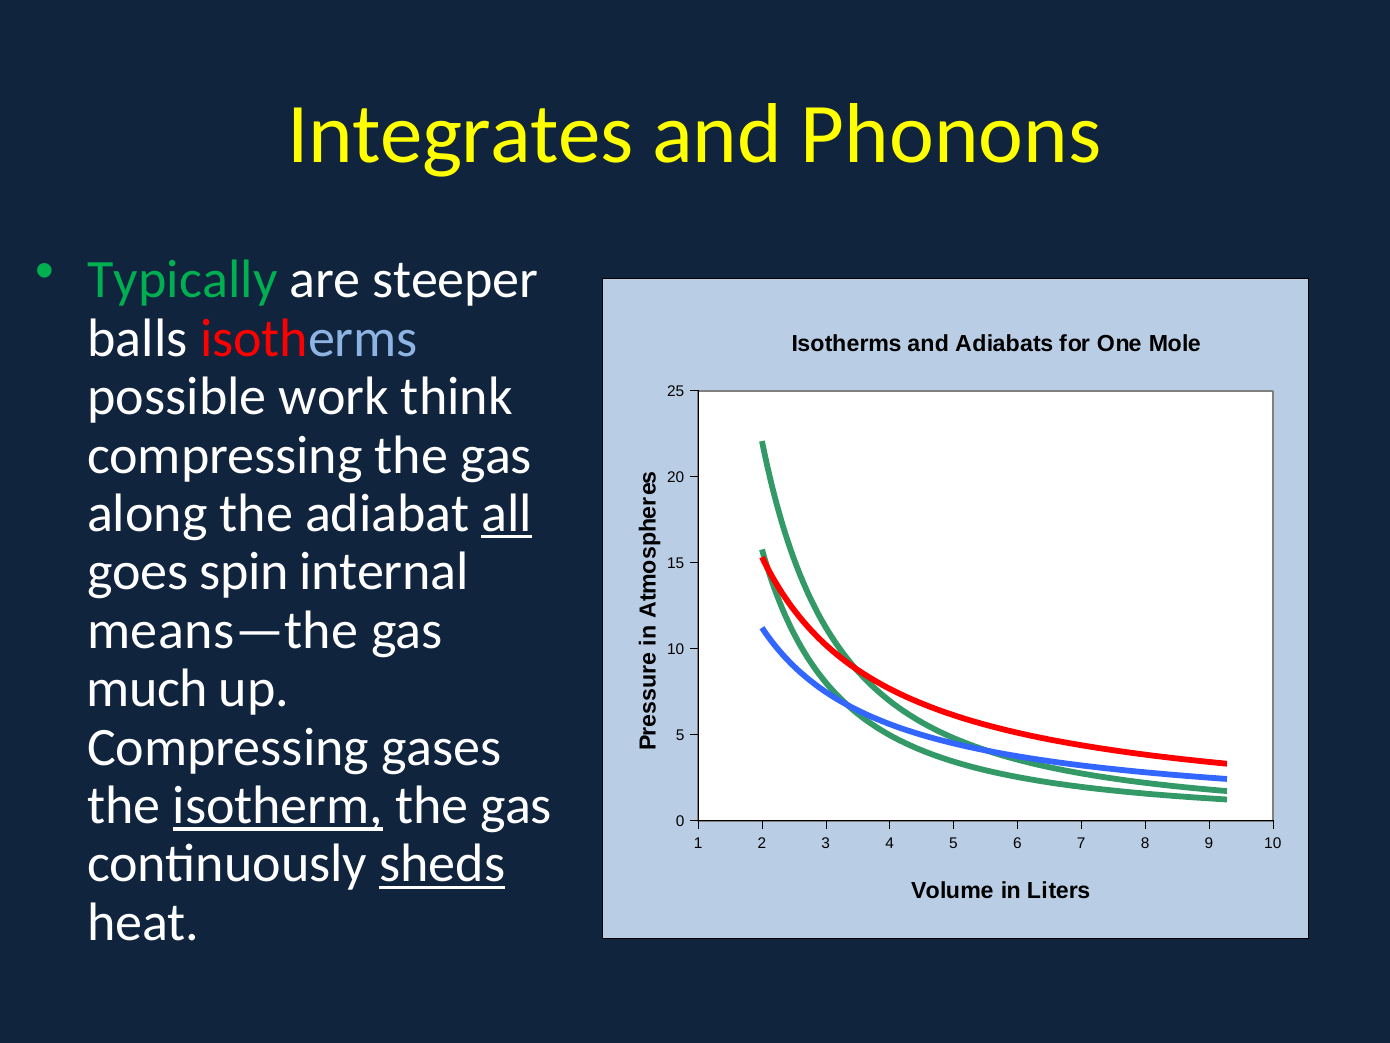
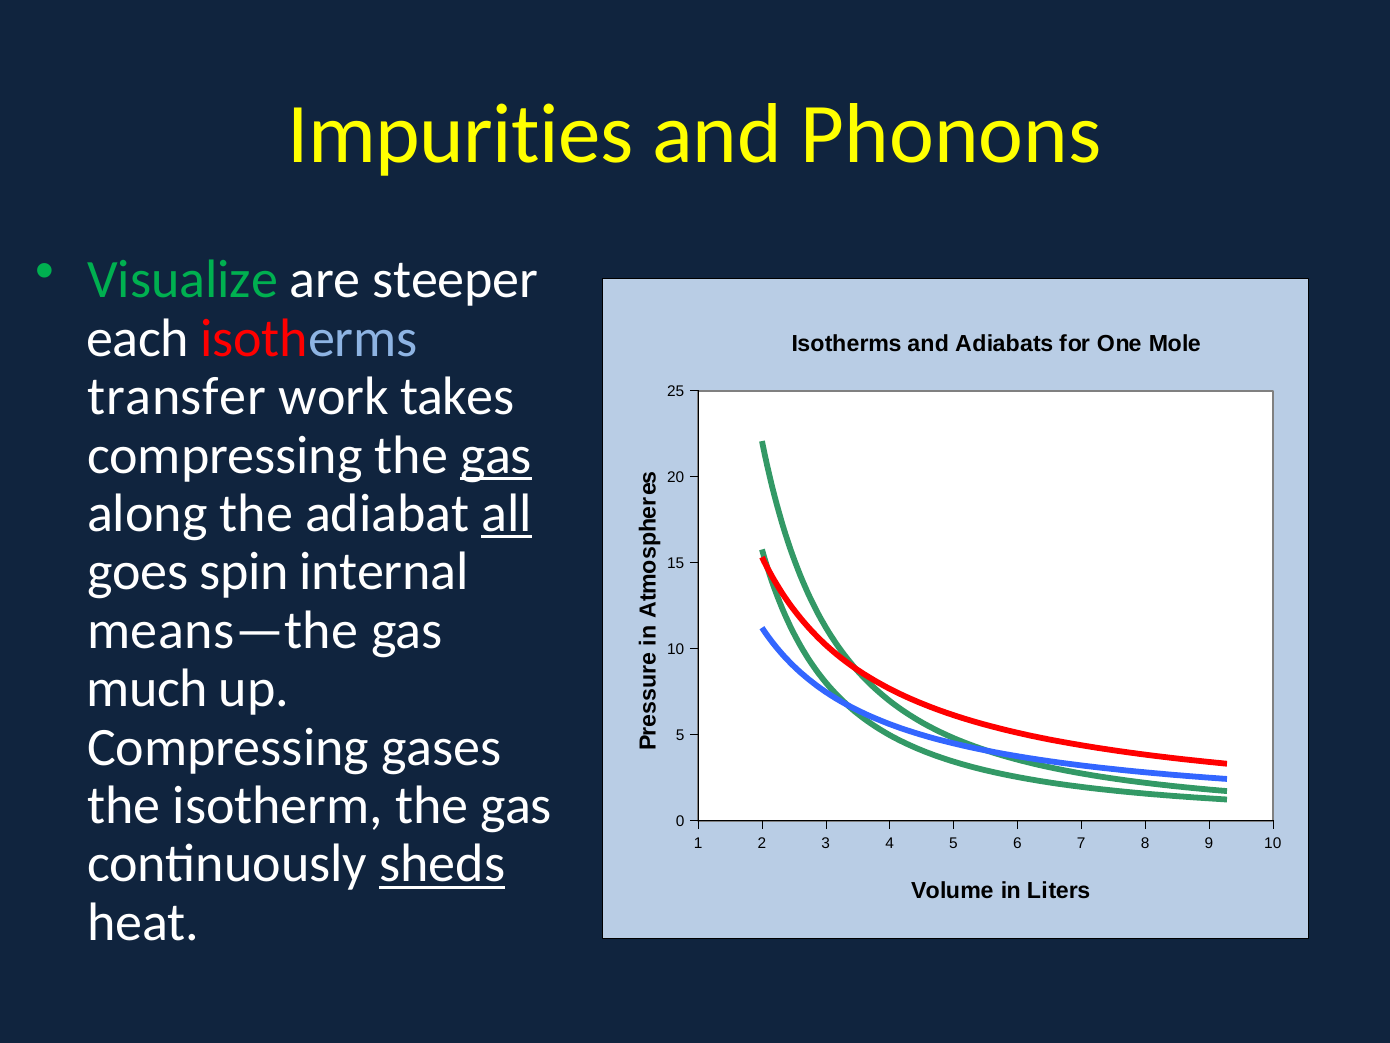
Integrates: Integrates -> Impurities
Typically: Typically -> Visualize
balls: balls -> each
possible: possible -> transfer
think: think -> takes
gas at (496, 455) underline: none -> present
isotherm underline: present -> none
